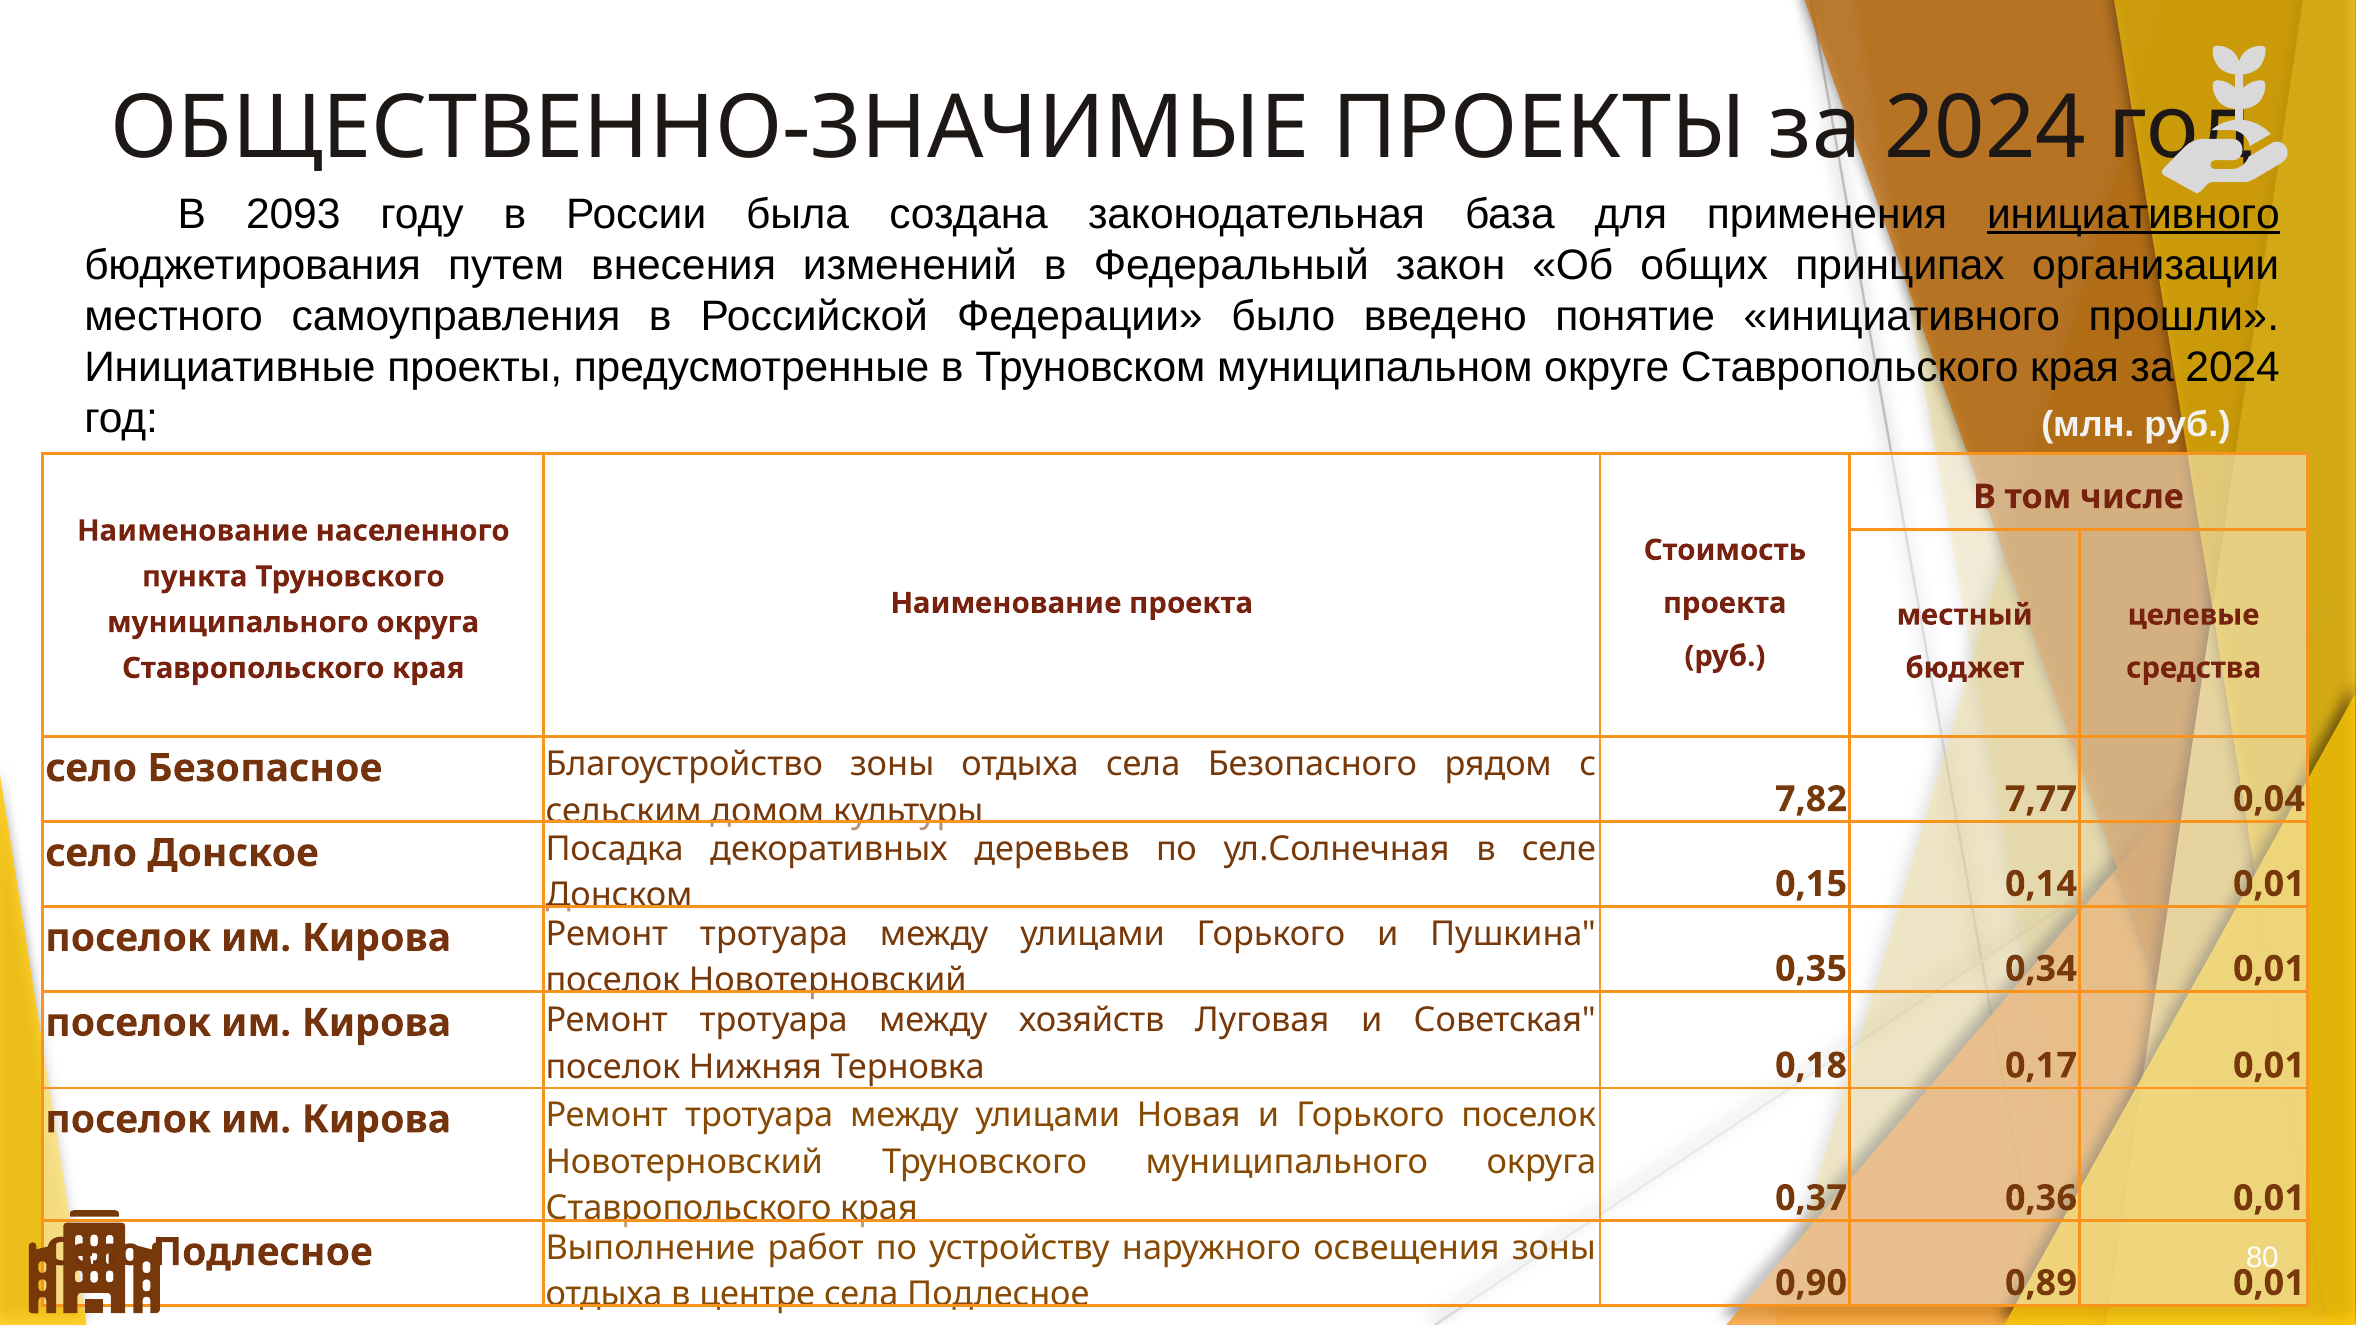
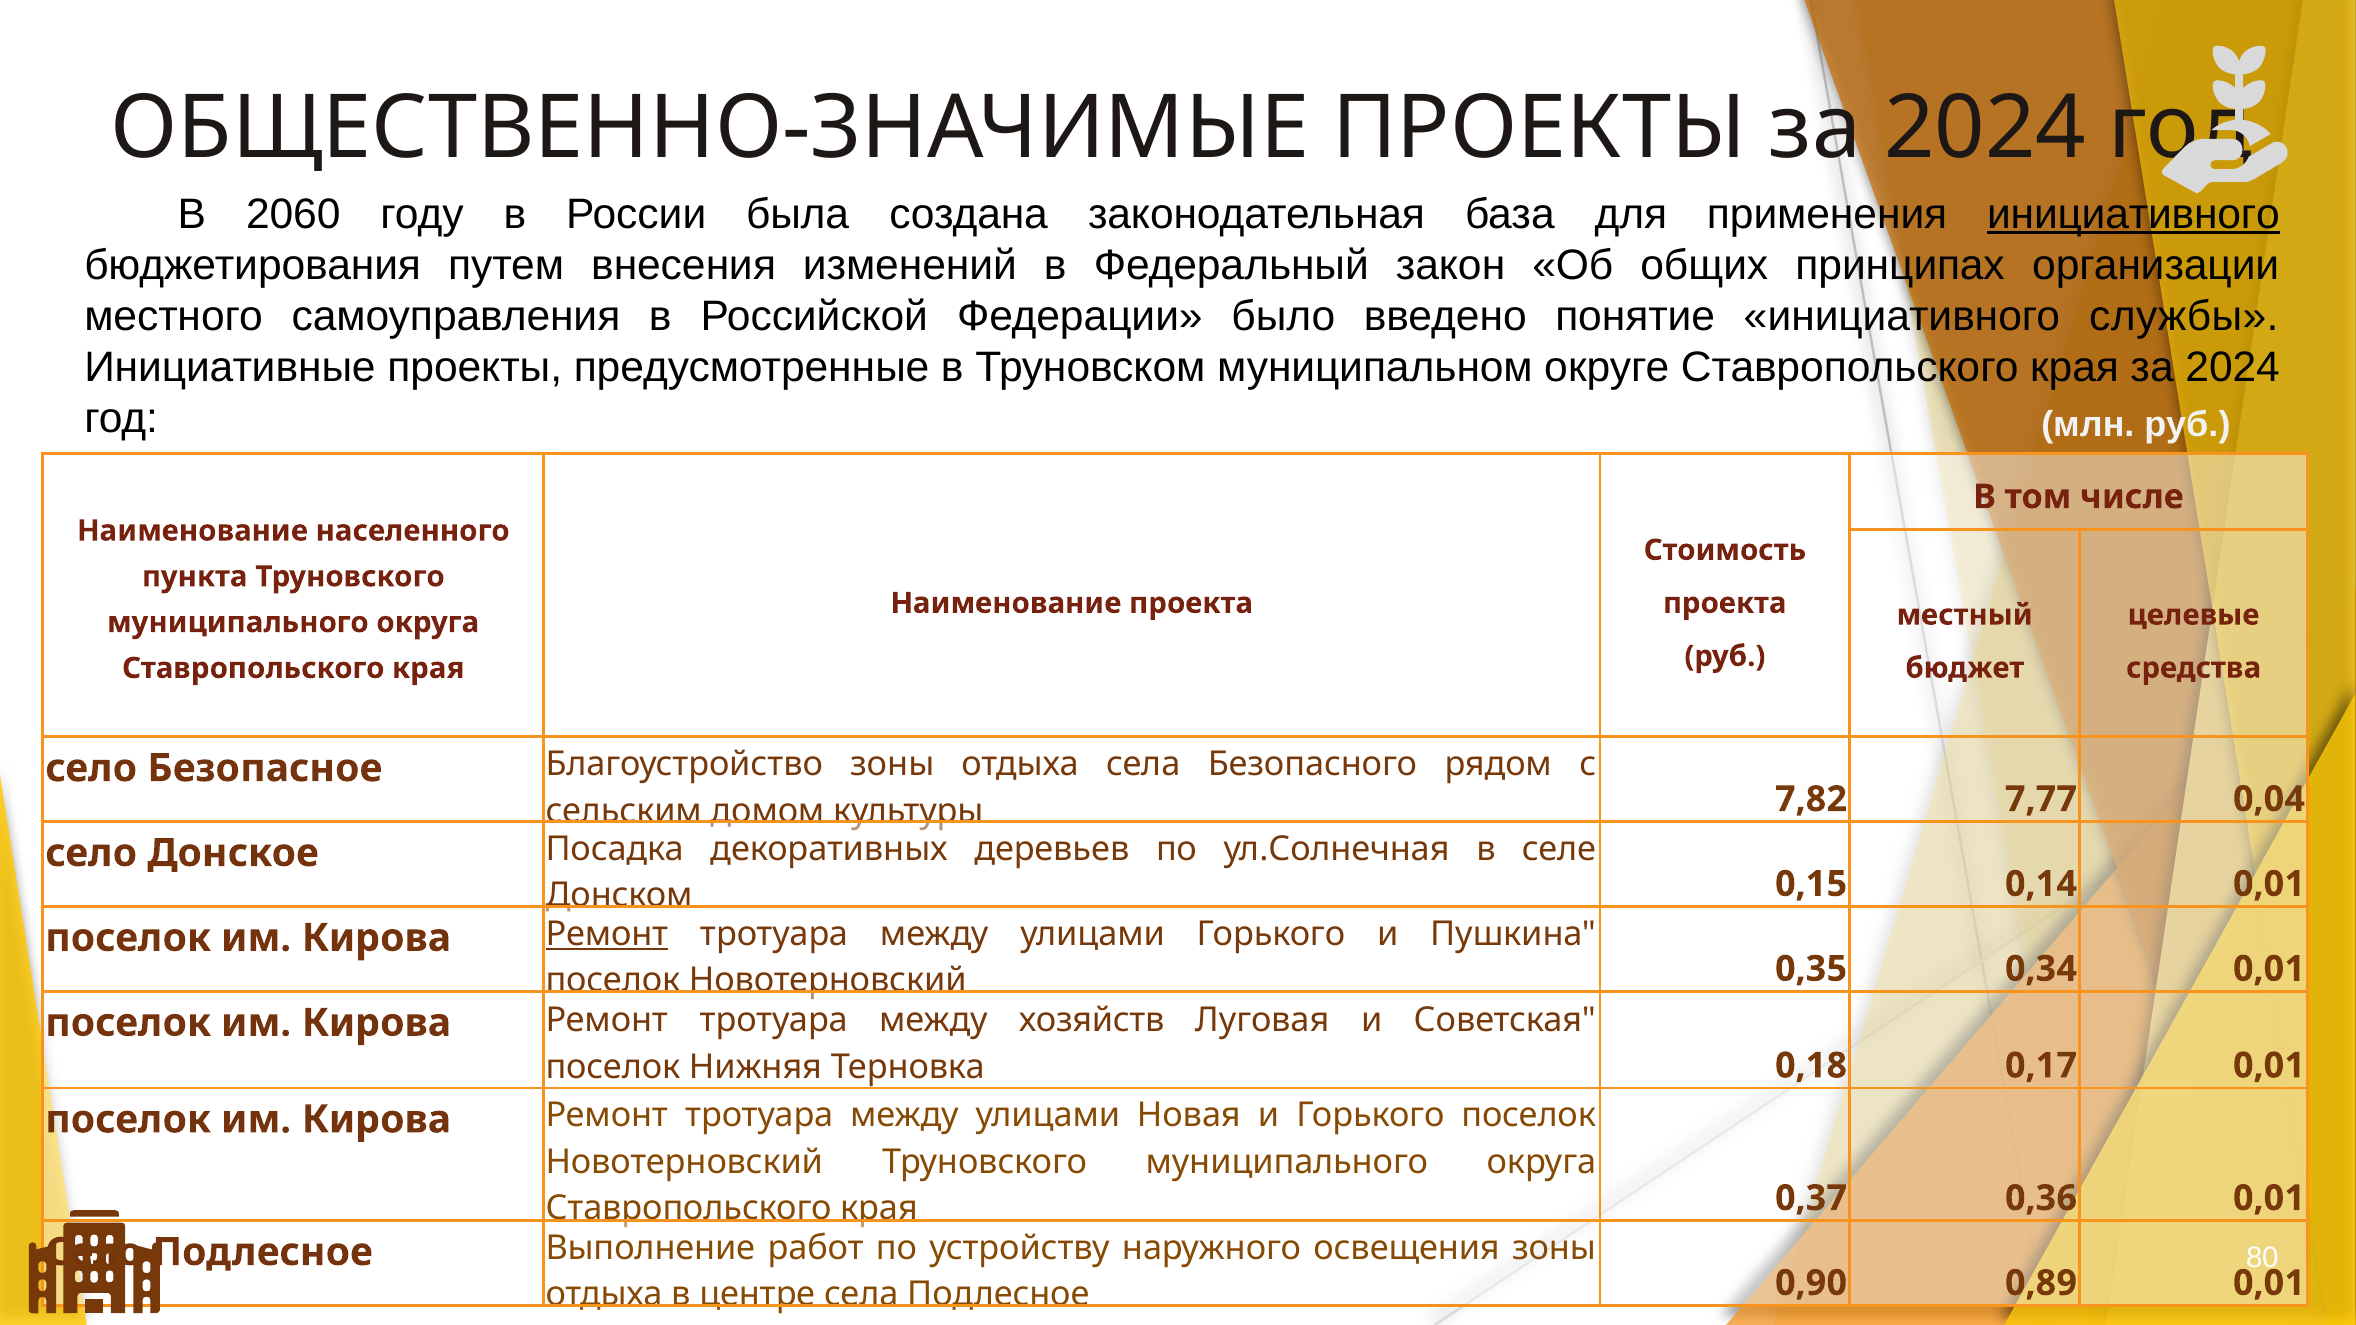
2093: 2093 -> 2060
прошли: прошли -> службы
Ремонт at (607, 934) underline: none -> present
